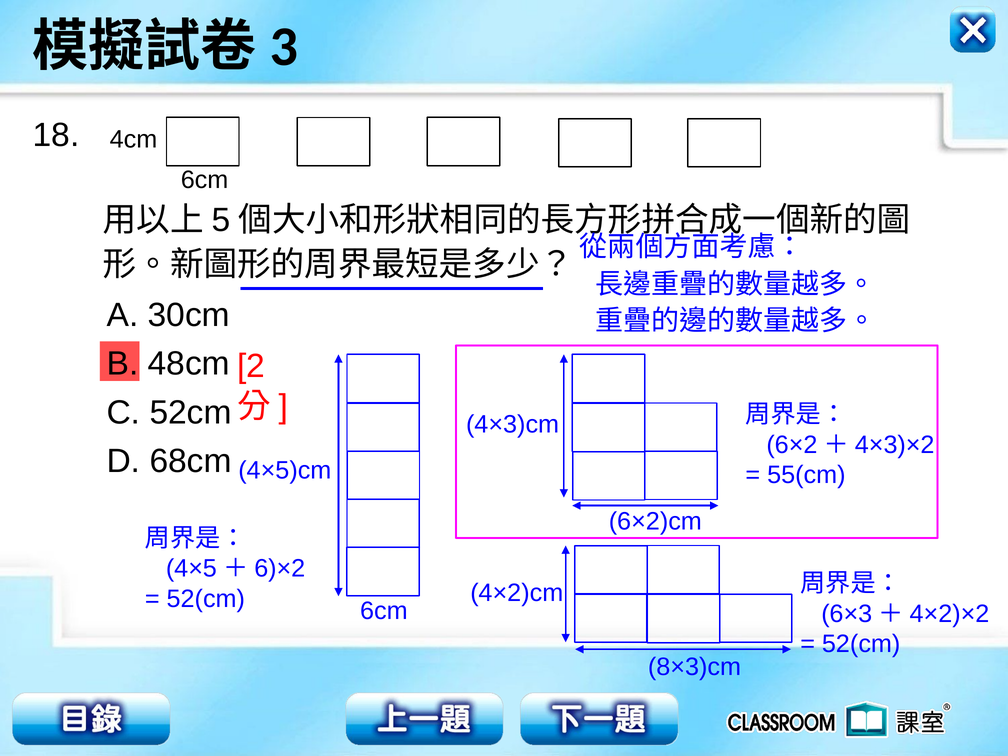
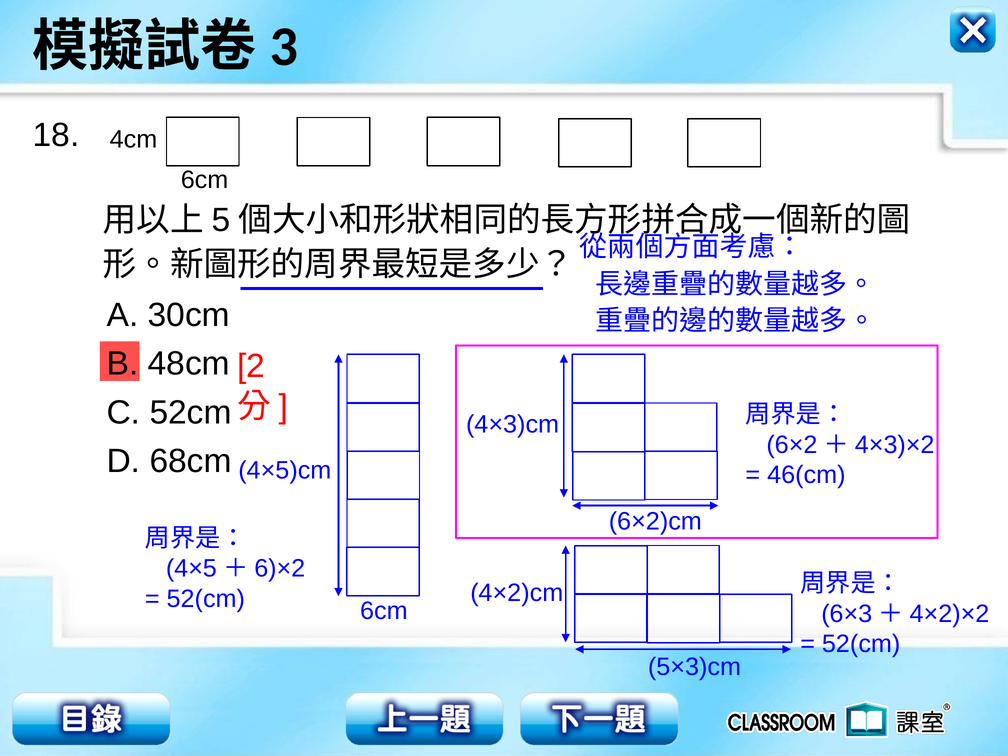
55(cm: 55(cm -> 46(cm
8×3)cm: 8×3)cm -> 5×3)cm
